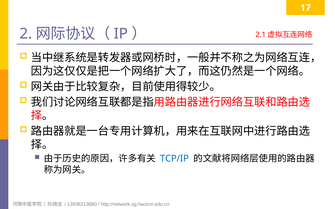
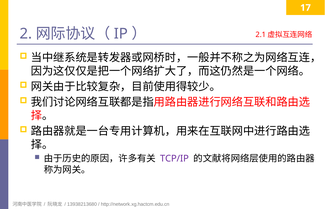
TCP/IP colour: blue -> purple
